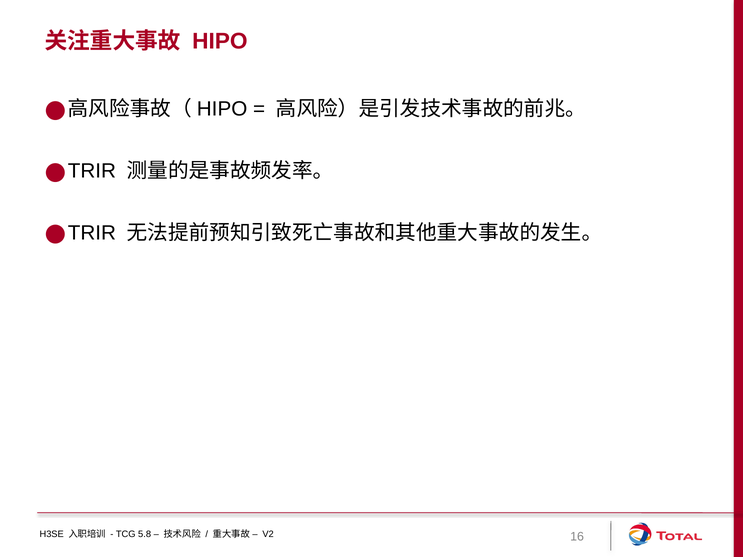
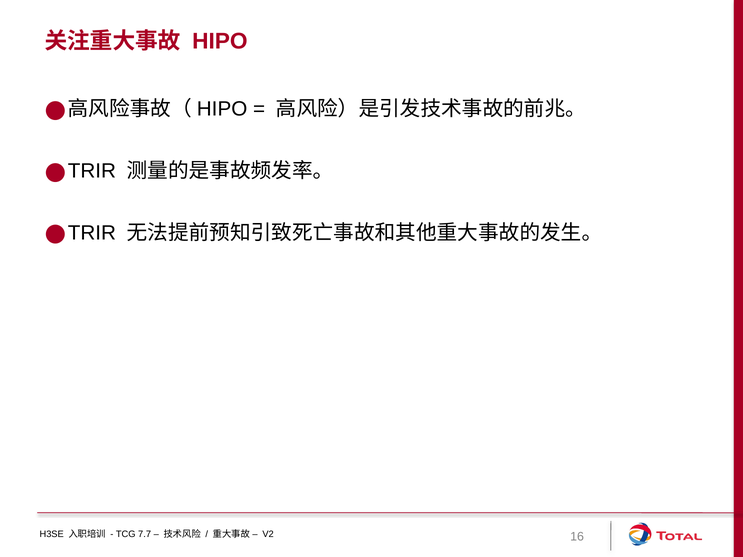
5.8: 5.8 -> 7.7
